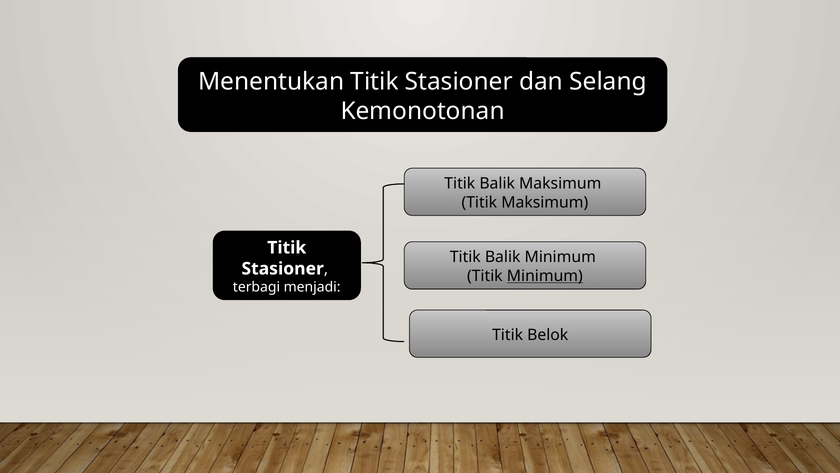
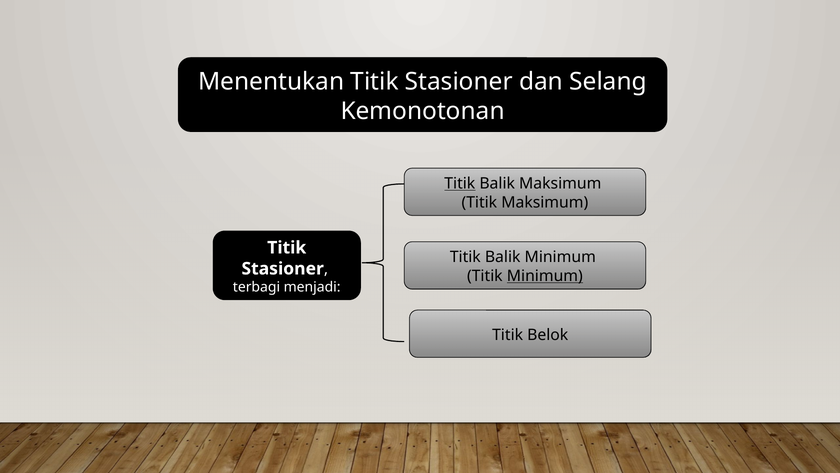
Titik at (460, 183) underline: none -> present
